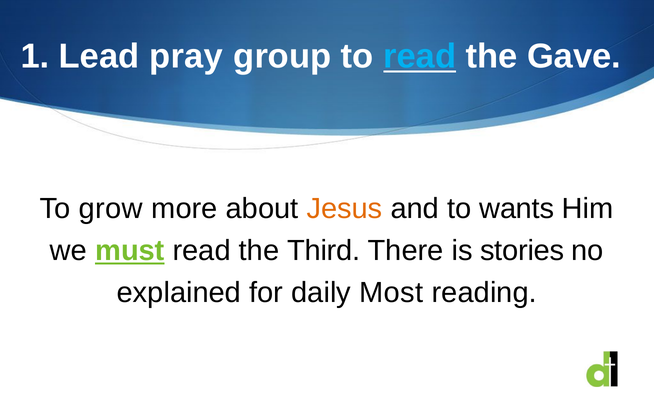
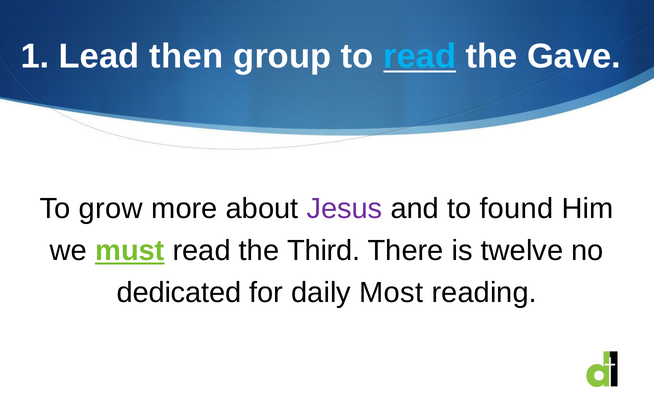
pray: pray -> then
Jesus colour: orange -> purple
wants: wants -> found
stories: stories -> twelve
explained: explained -> dedicated
